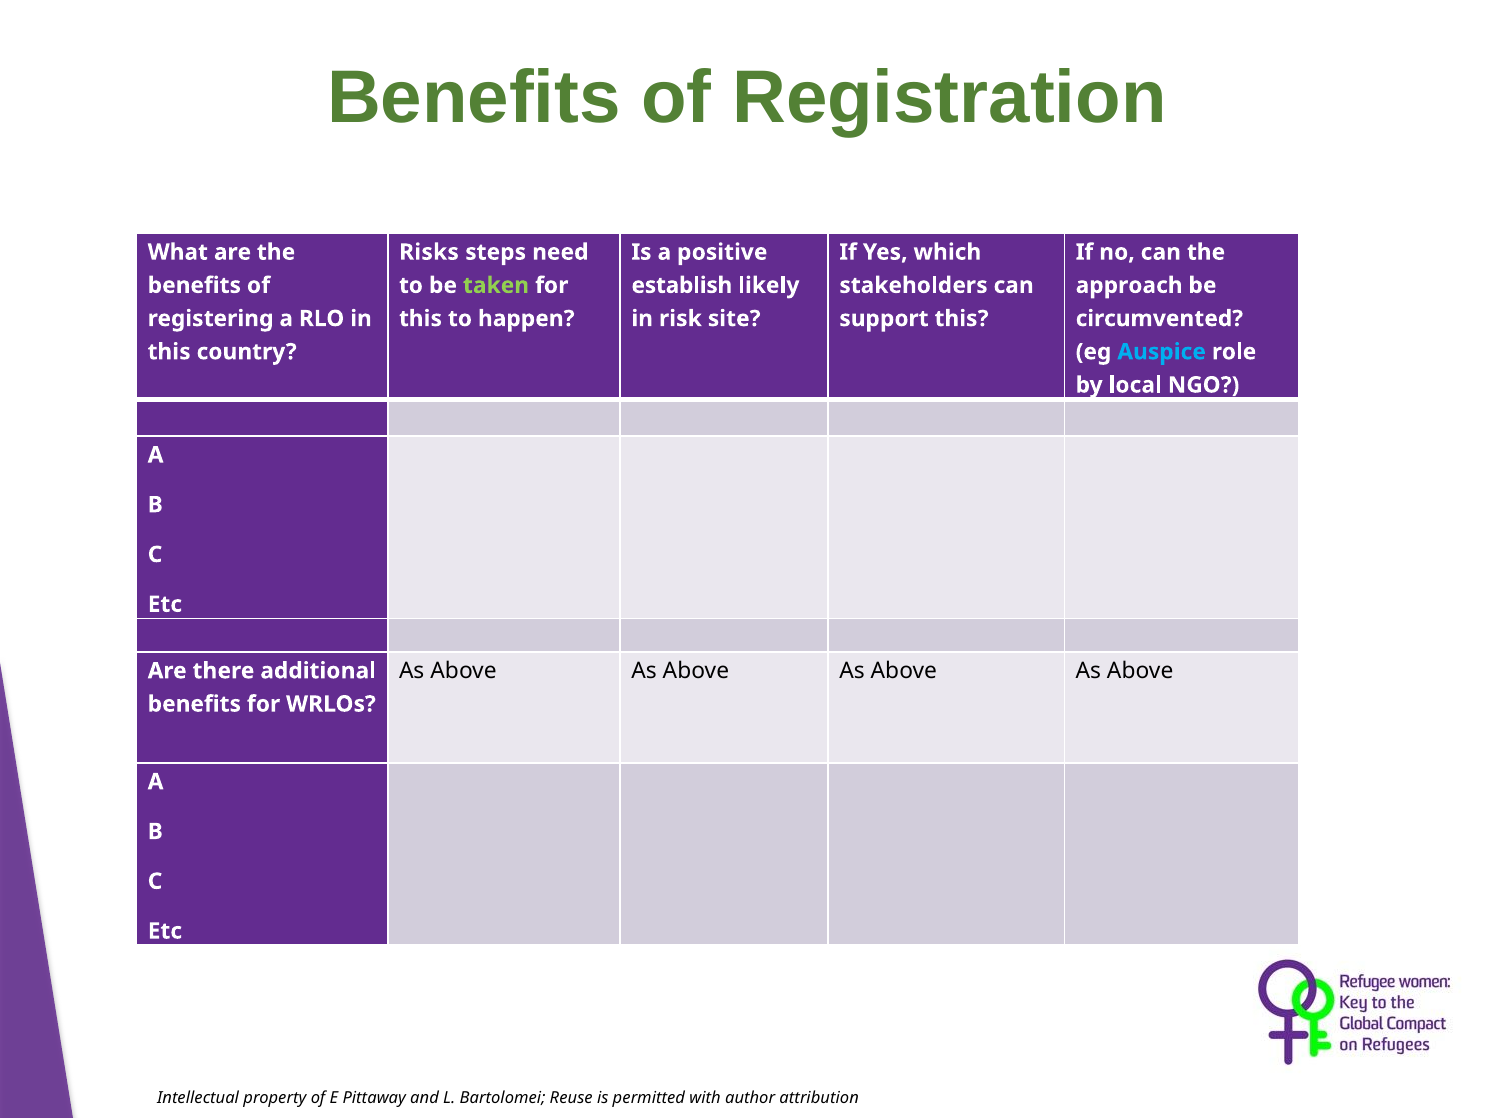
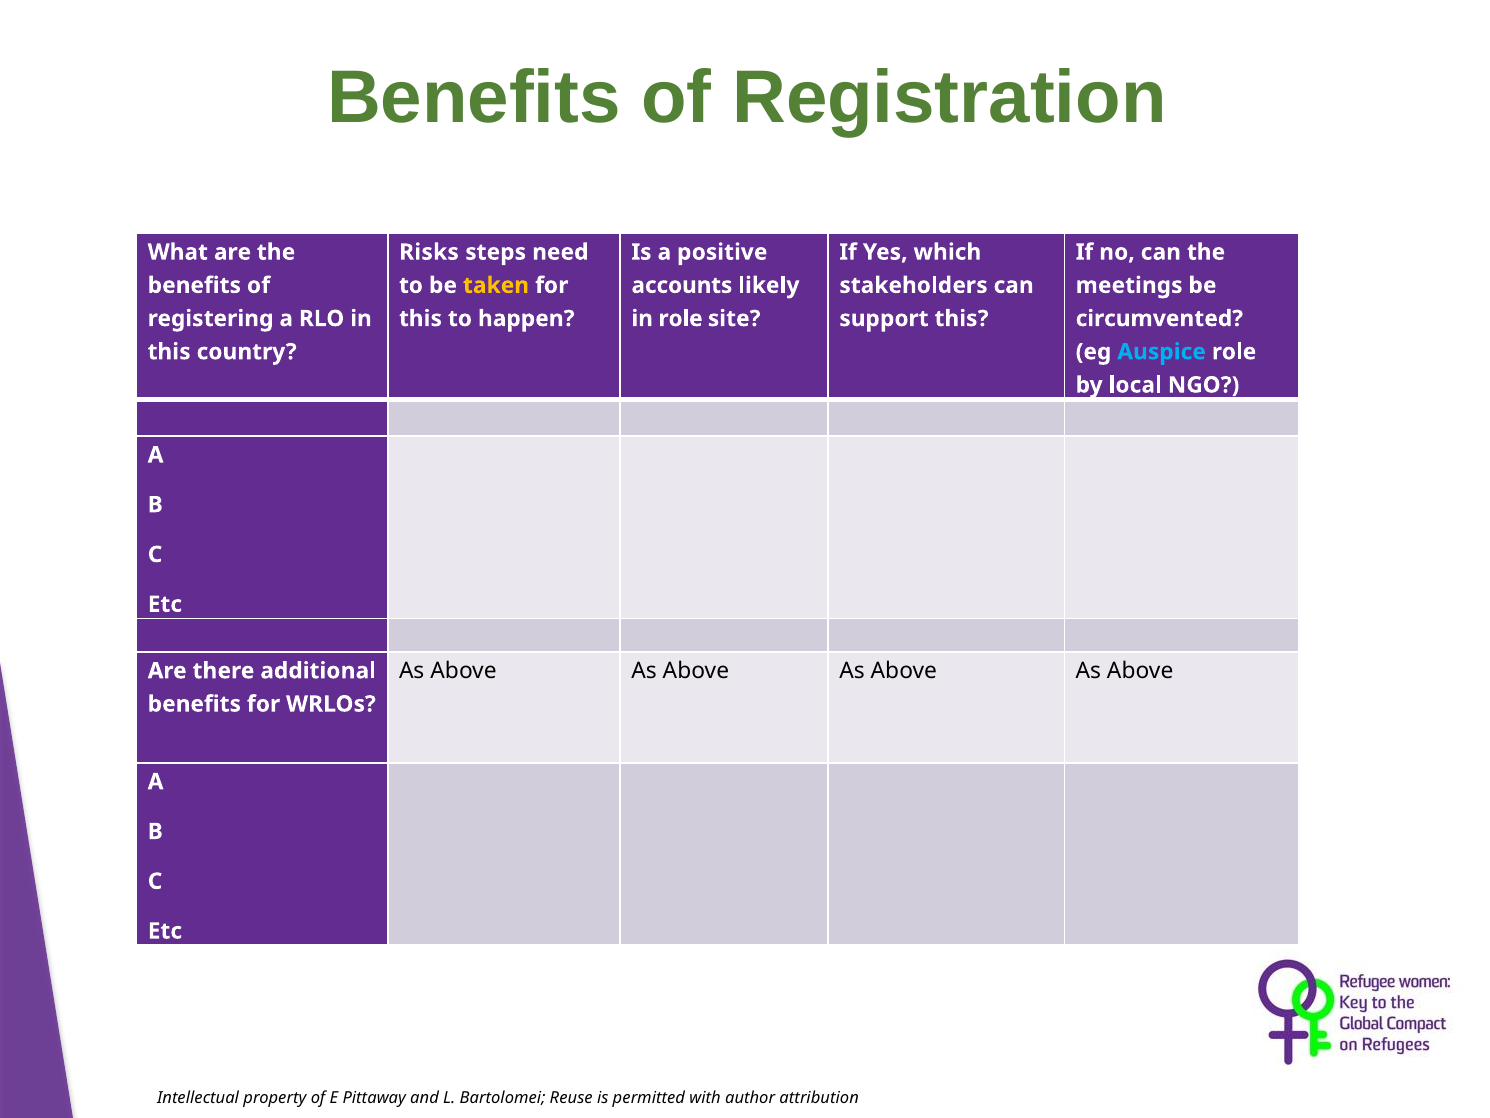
taken colour: light green -> yellow
establish: establish -> accounts
approach: approach -> meetings
in risk: risk -> role
